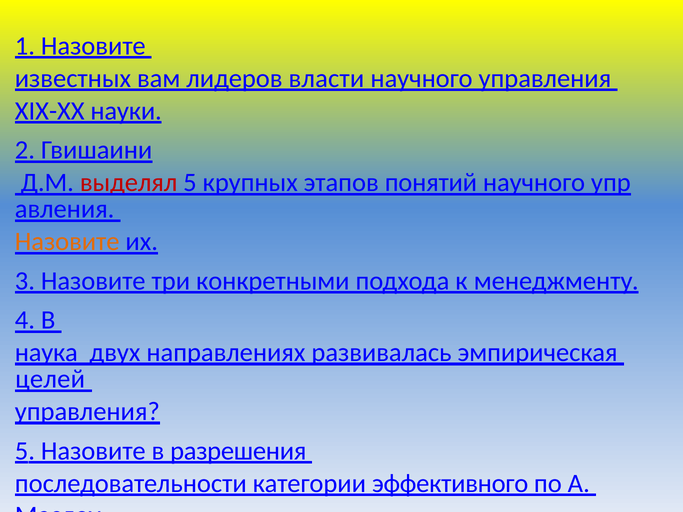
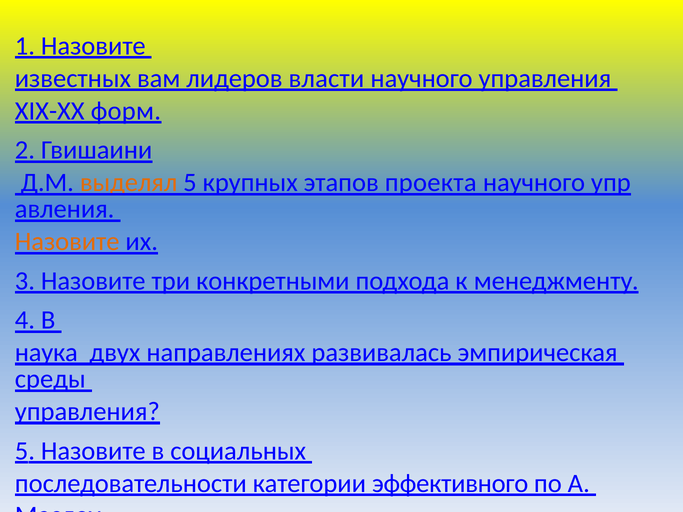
науки: науки -> форм
выделял colour: red -> orange
понятий: понятий -> проекта
целей: целей -> среды
разрешения: разрешения -> социальных
